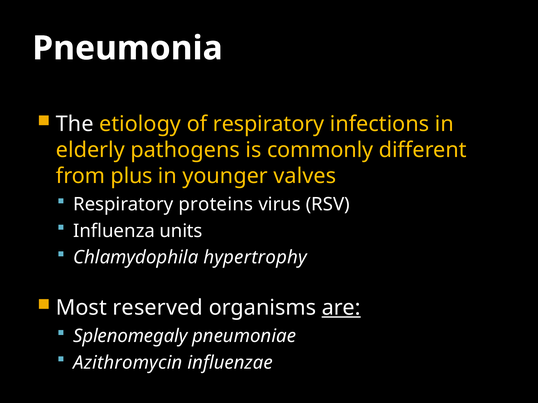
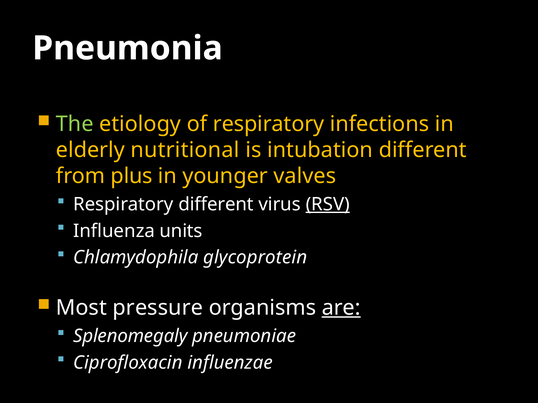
The colour: white -> light green
pathogens: pathogens -> nutritional
commonly: commonly -> intubation
Respiratory proteins: proteins -> different
RSV underline: none -> present
hypertrophy: hypertrophy -> glycoprotein
reserved: reserved -> pressure
Azithromycin: Azithromycin -> Ciprofloxacin
